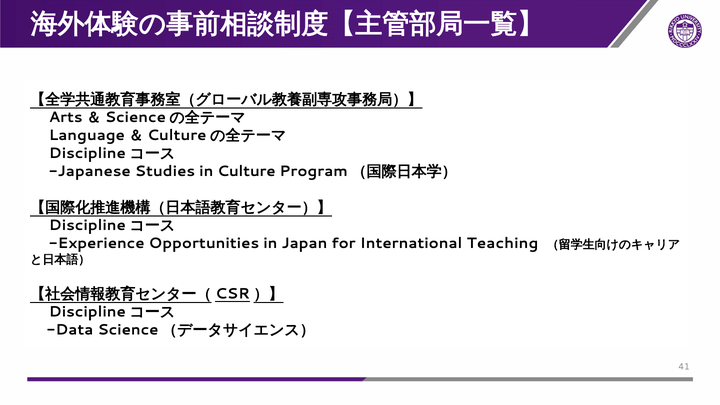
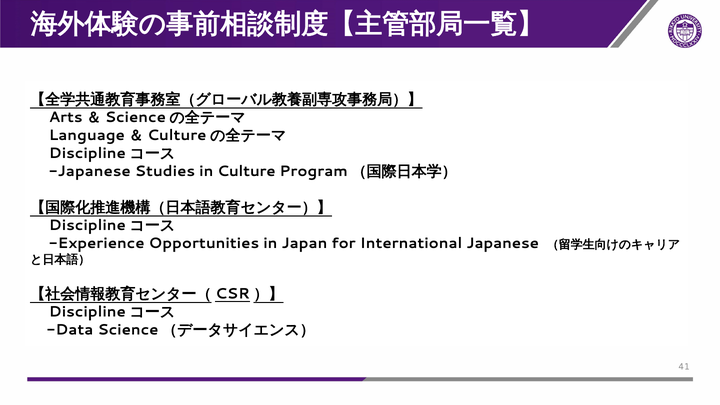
International Teaching: Teaching -> Japanese
